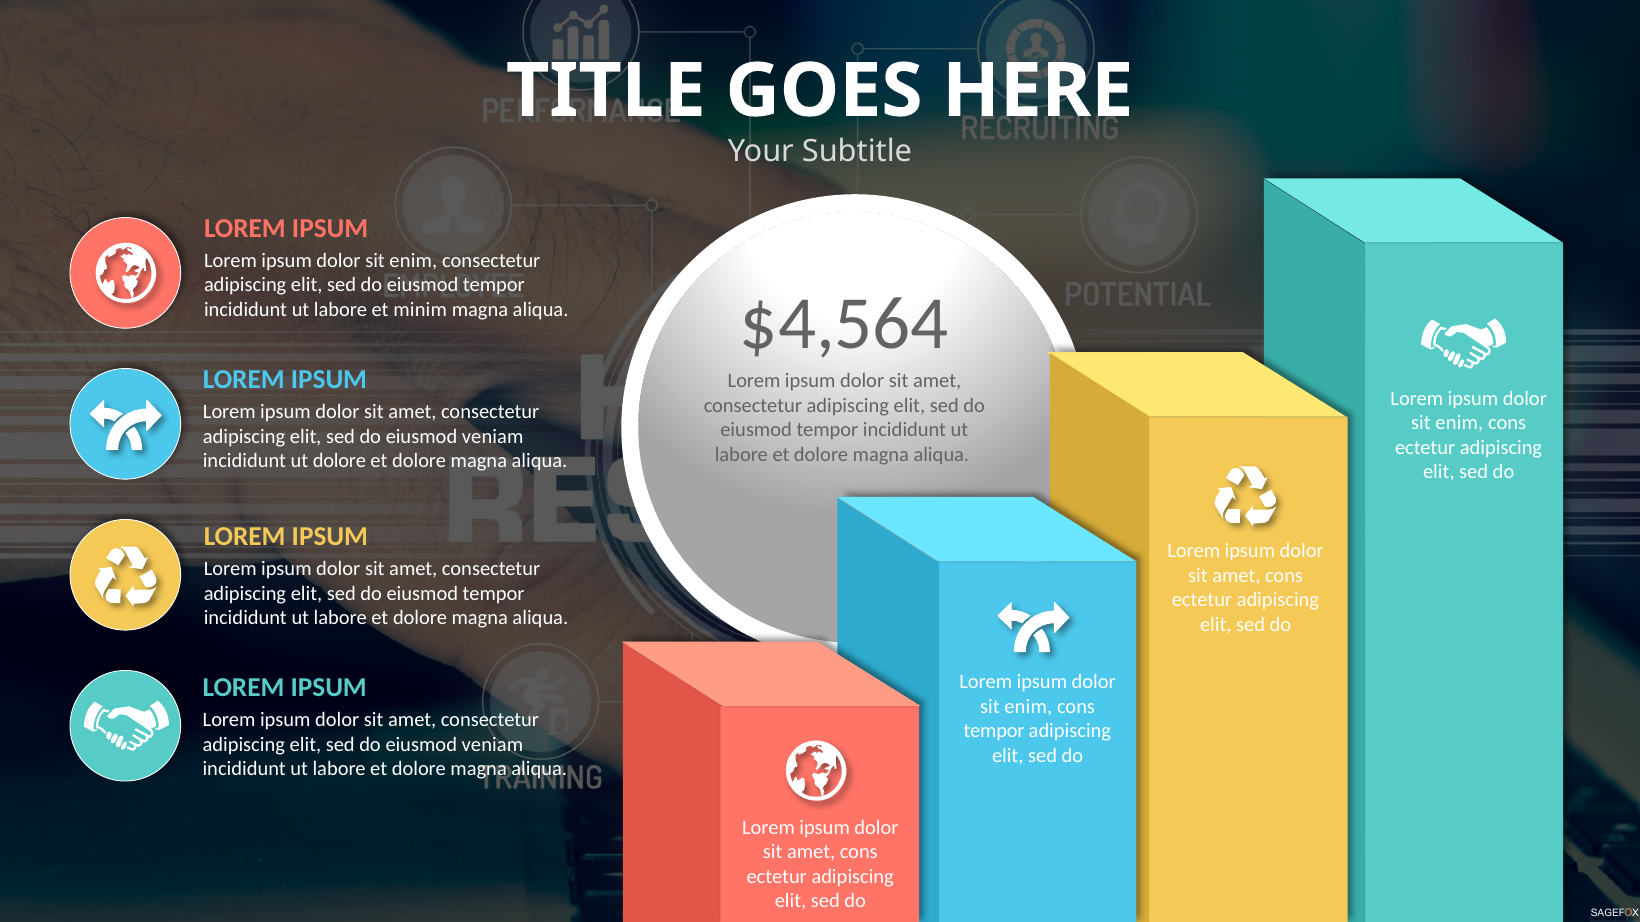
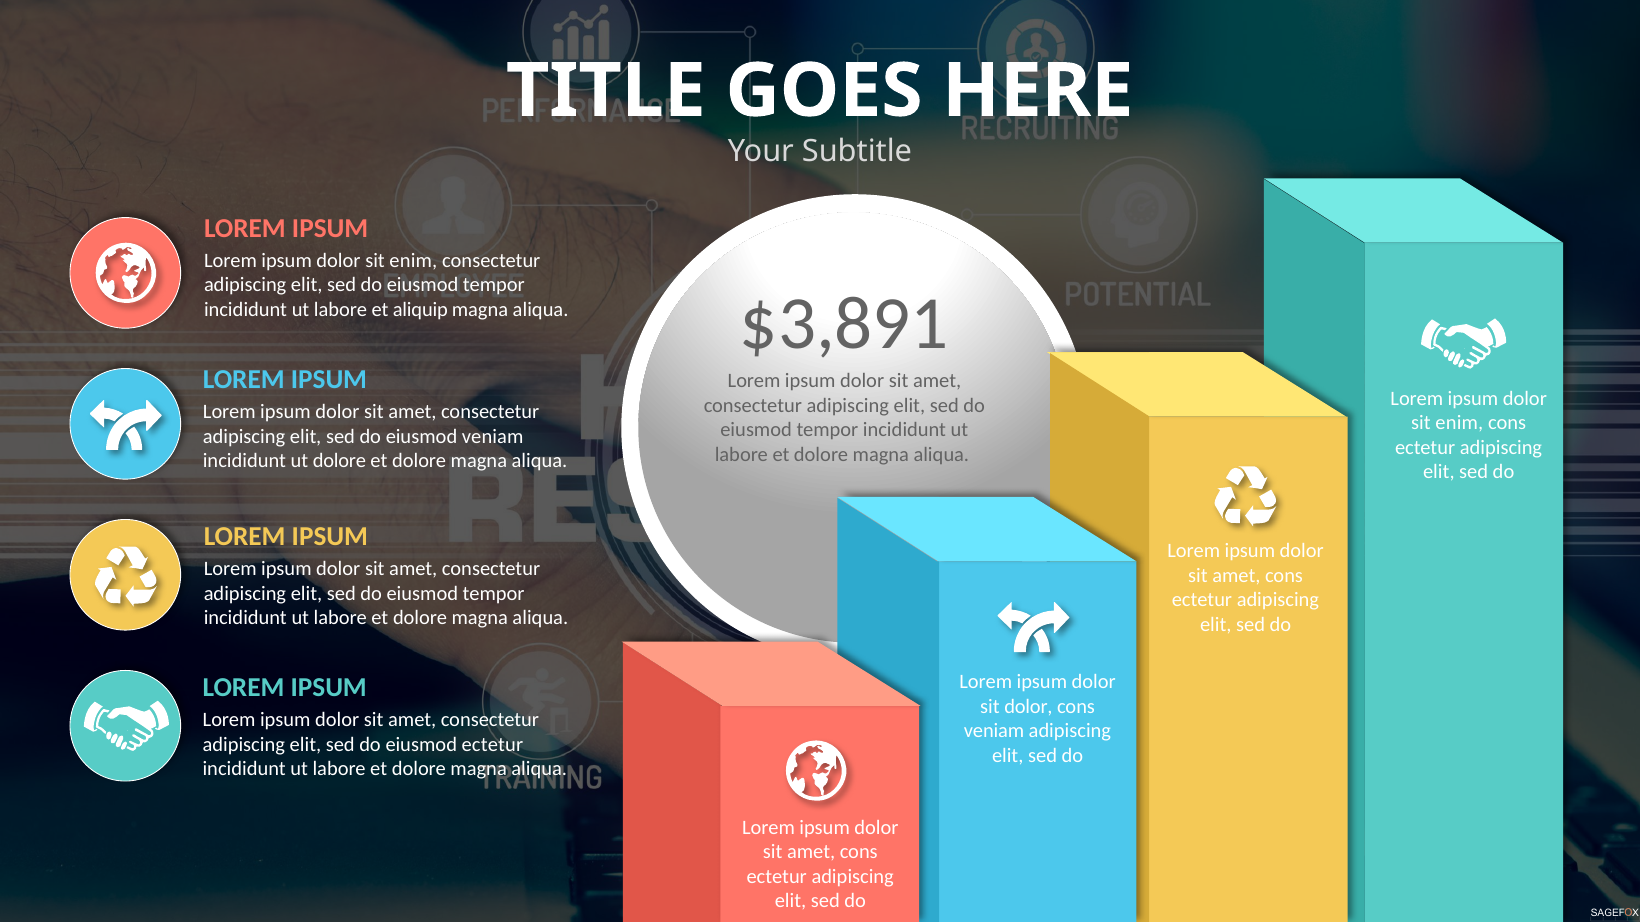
minim: minim -> aliquip
$4,564: $4,564 -> $3,891
enim at (1028, 707): enim -> dolor
tempor at (994, 731): tempor -> veniam
veniam at (492, 745): veniam -> ectetur
